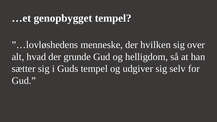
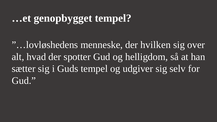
grunde: grunde -> spotter
